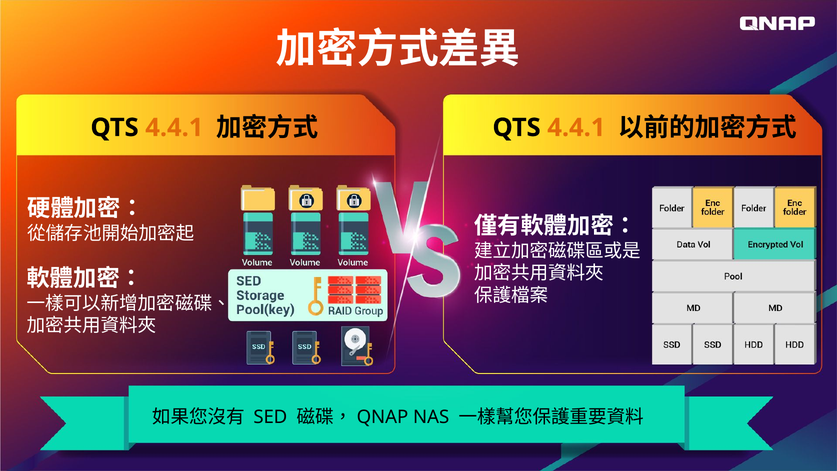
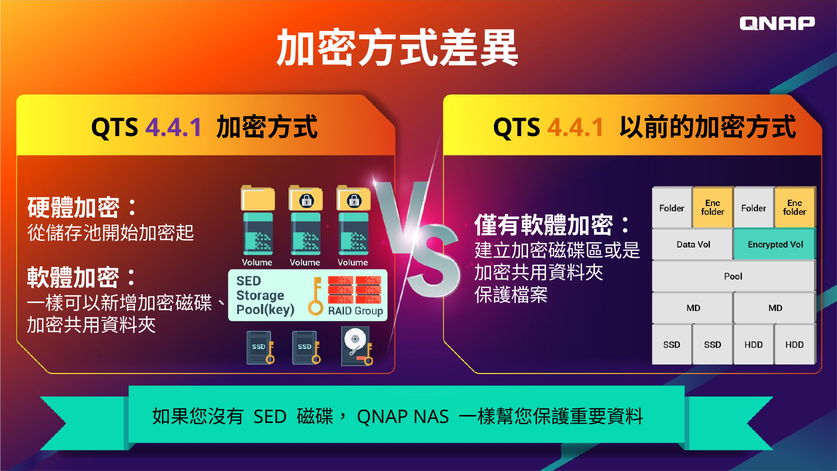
4.4.1 at (174, 128) colour: orange -> purple
